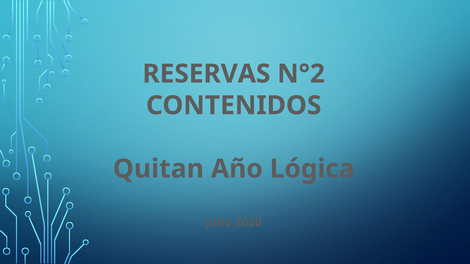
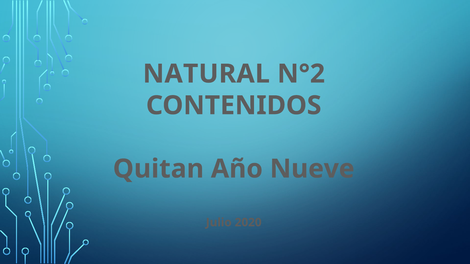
RESERVAS: RESERVAS -> NATURAL
Lógica: Lógica -> Nueve
